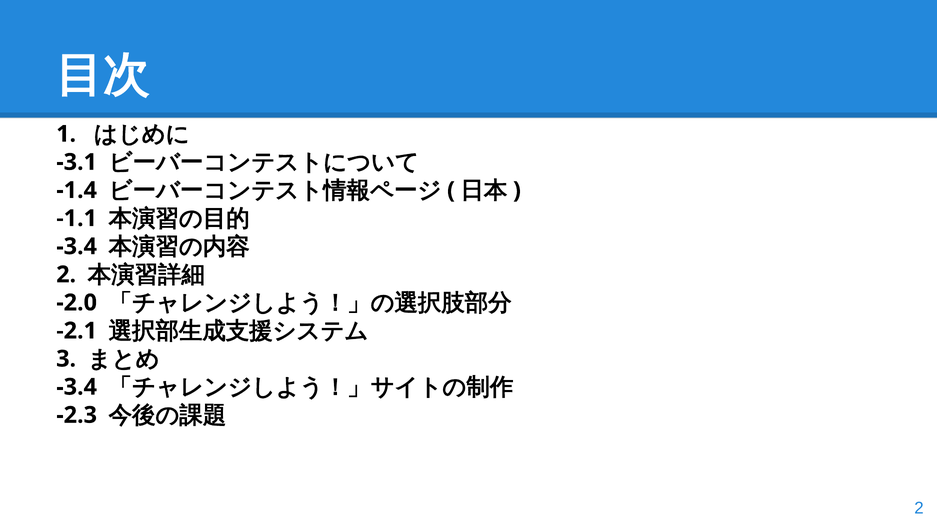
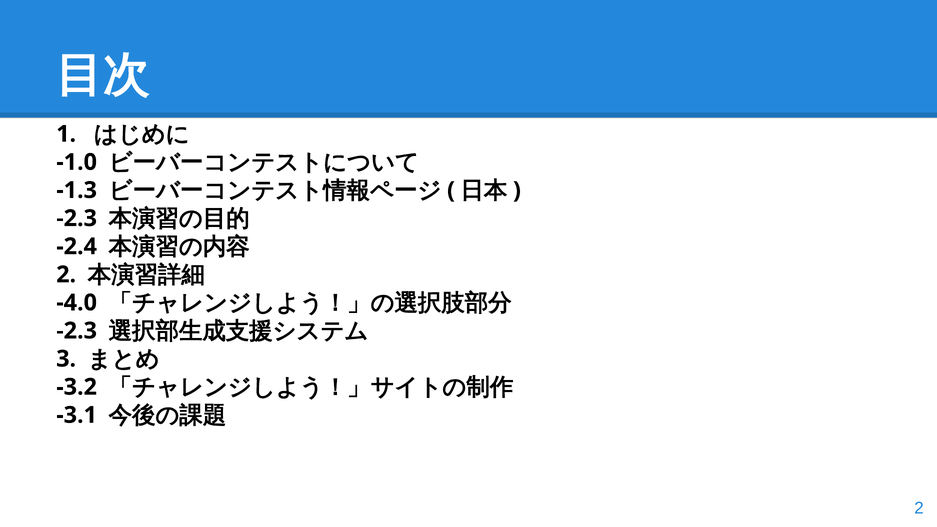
-3.1: -3.1 -> -1.0
-1.4: -1.4 -> -1.3
-1.1 at (77, 218): -1.1 -> -2.3
-3.4 at (77, 246): -3.4 -> -2.4
-2.0: -2.0 -> -4.0
-2.1 at (77, 331): -2.1 -> -2.3
-3.4 at (77, 387): -3.4 -> -3.2
-2.3: -2.3 -> -3.1
